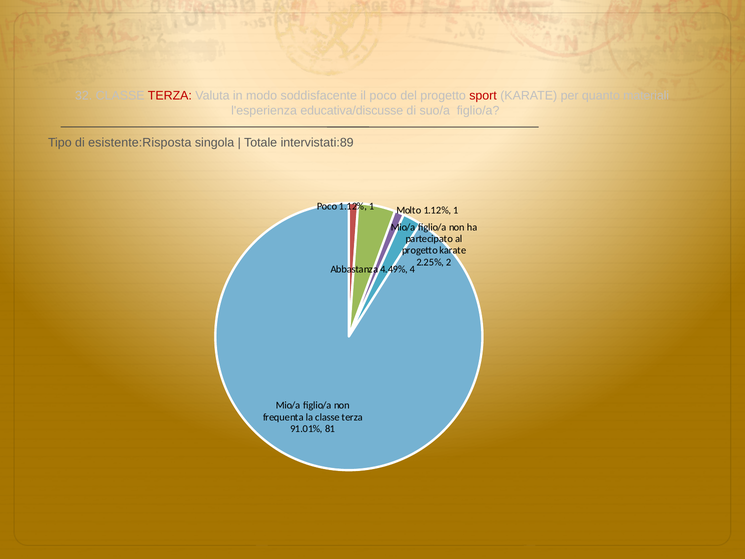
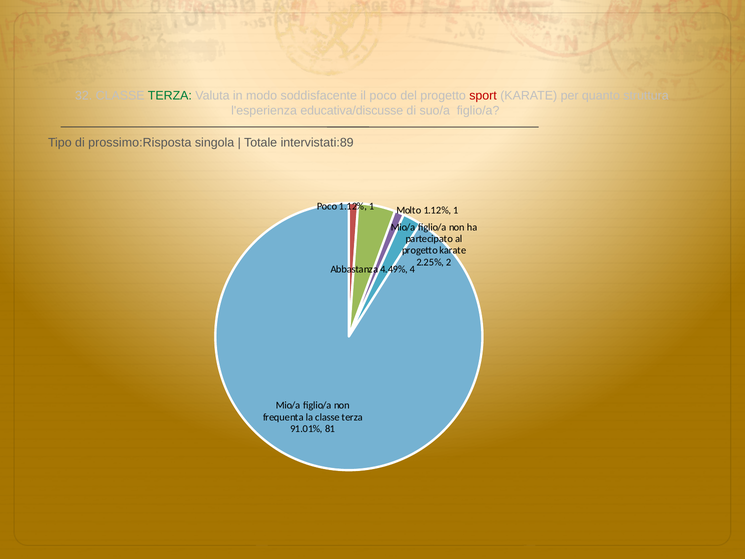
TERZA at (170, 96) colour: red -> green
materiali: materiali -> struttura
esistente:Risposta: esistente:Risposta -> prossimo:Risposta
